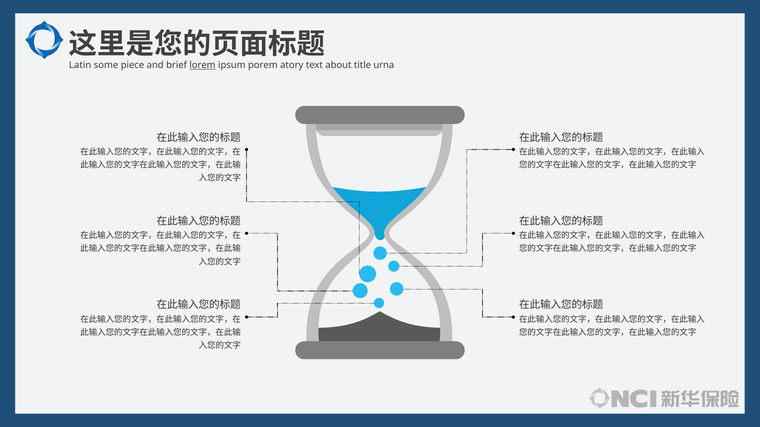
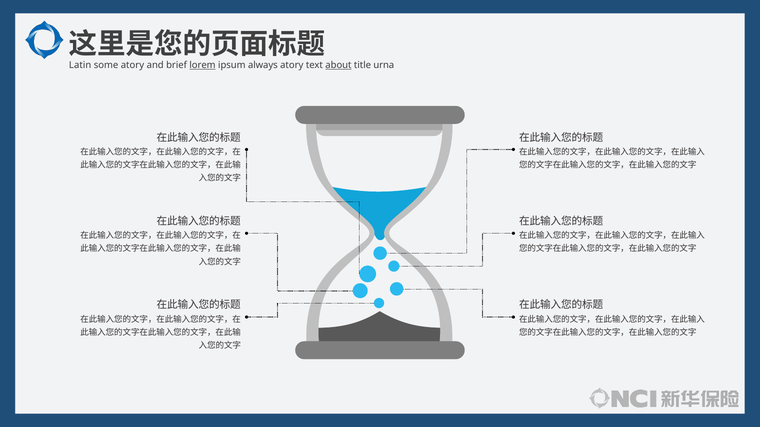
some piece: piece -> atory
porem: porem -> always
about underline: none -> present
